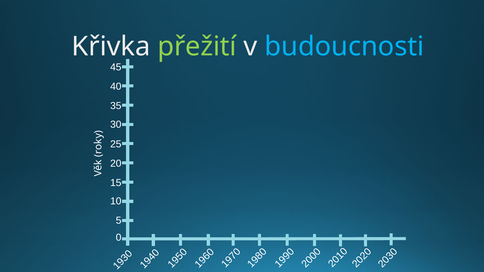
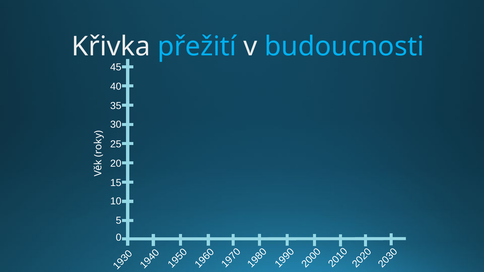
přežití colour: light green -> light blue
